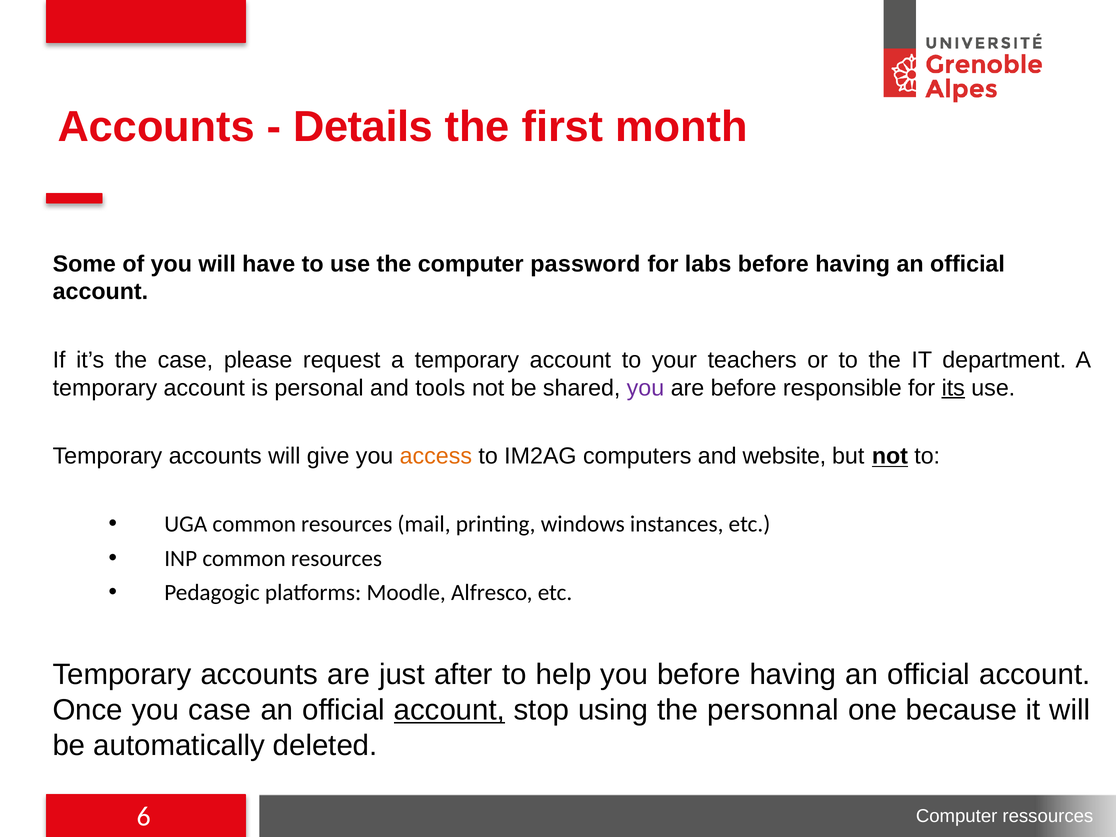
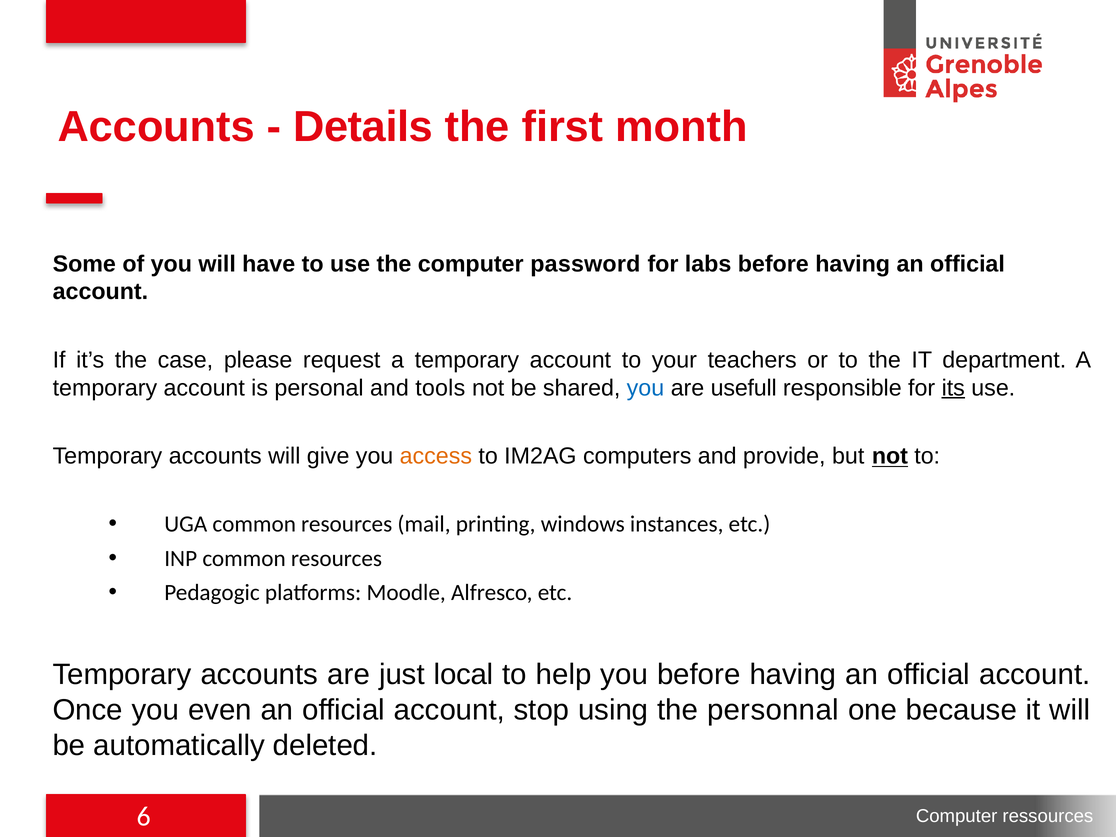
you at (645, 388) colour: purple -> blue
are before: before -> usefull
website: website -> provide
after: after -> local
you case: case -> even
account at (449, 710) underline: present -> none
